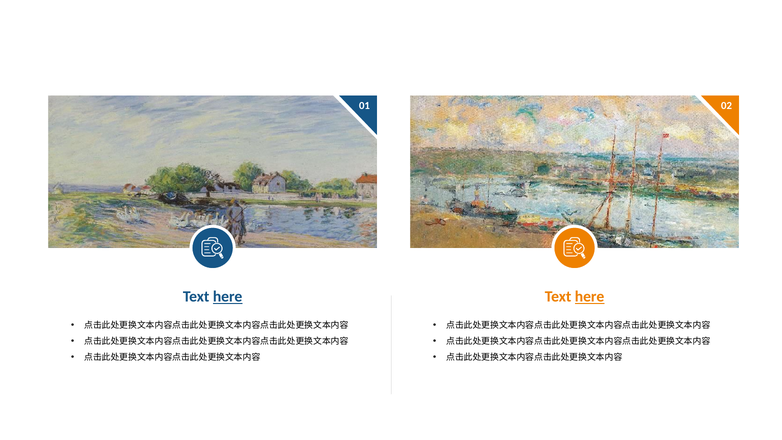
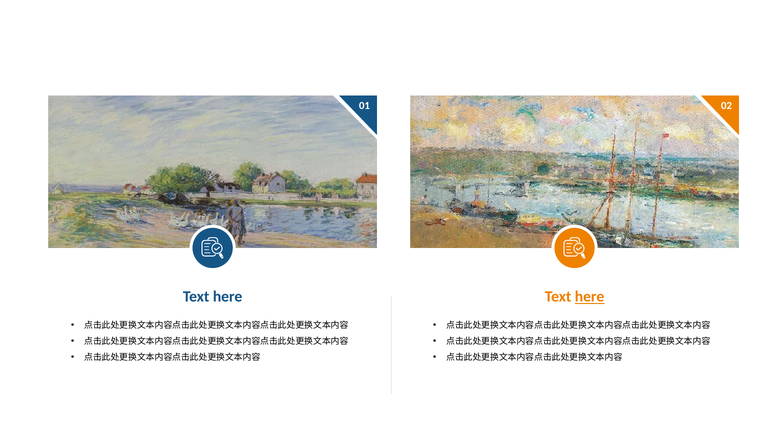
here at (228, 297) underline: present -> none
